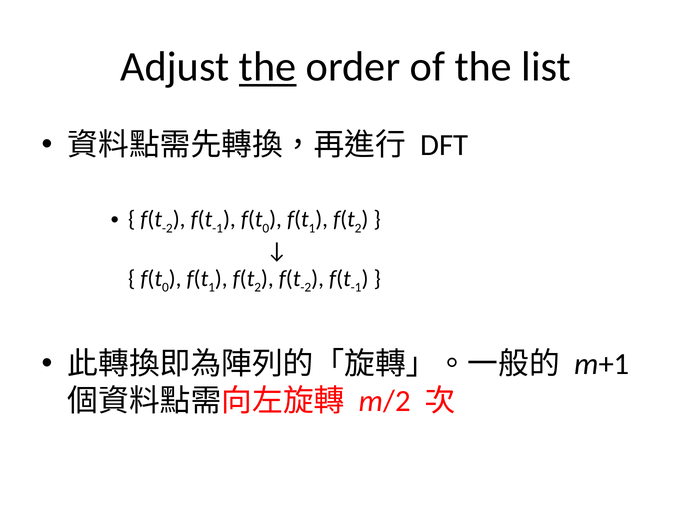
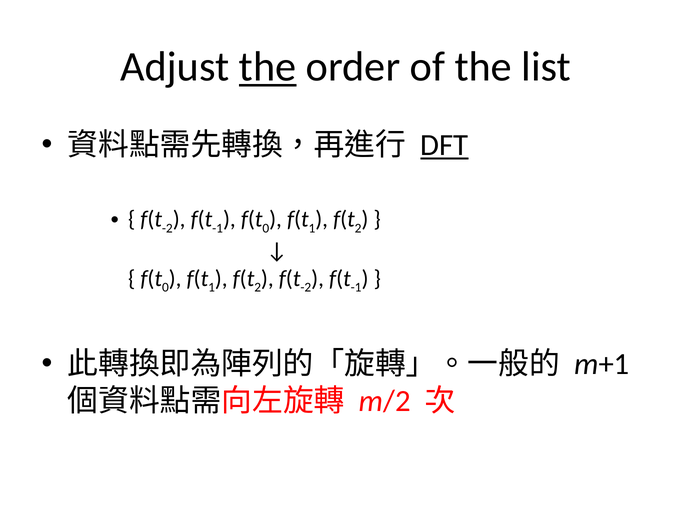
DFT underline: none -> present
